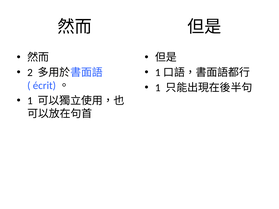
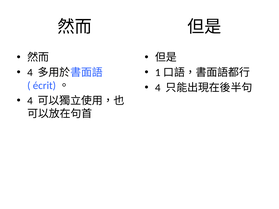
2 at (30, 73): 2 -> 4
1 at (158, 88): 1 -> 4
1 at (30, 101): 1 -> 4
